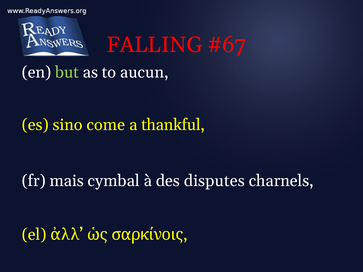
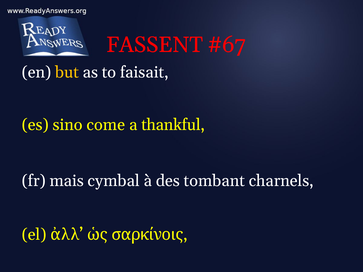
FALLING: FALLING -> FASSENT
but colour: light green -> yellow
aucun: aucun -> faisait
disputes: disputes -> tombant
